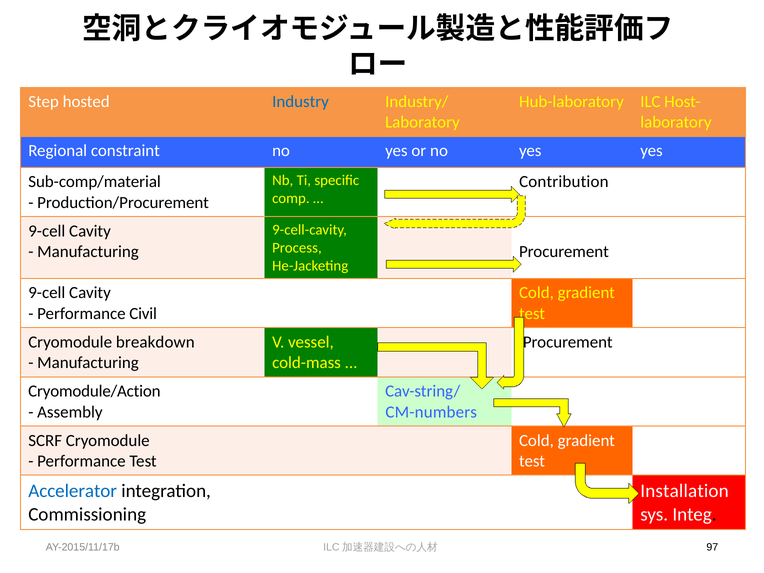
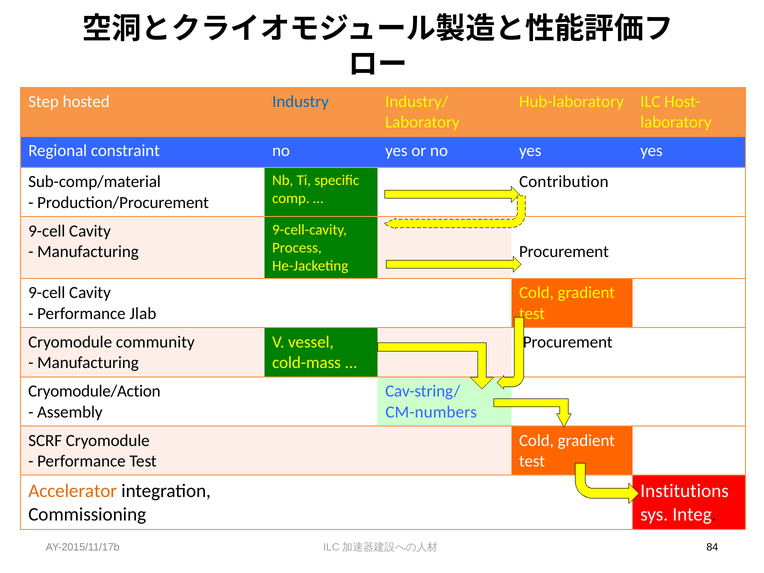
Civil: Civil -> Jlab
breakdown: breakdown -> community
Accelerator colour: blue -> orange
Installation: Installation -> Institutions
97: 97 -> 84
